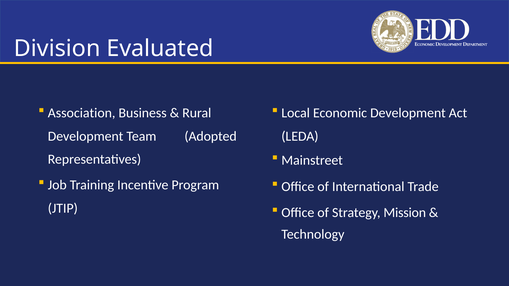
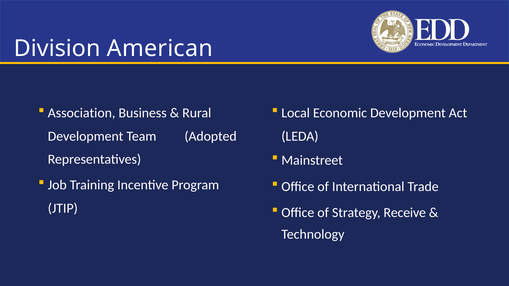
Evaluated: Evaluated -> American
Mission: Mission -> Receive
